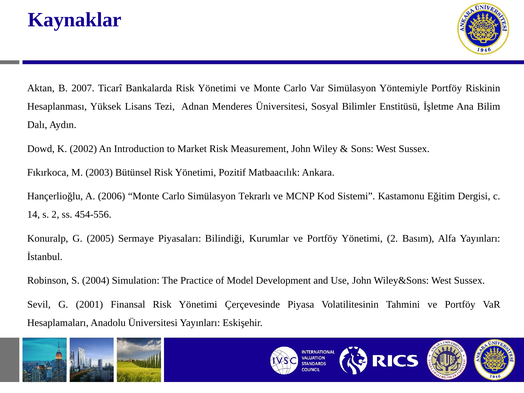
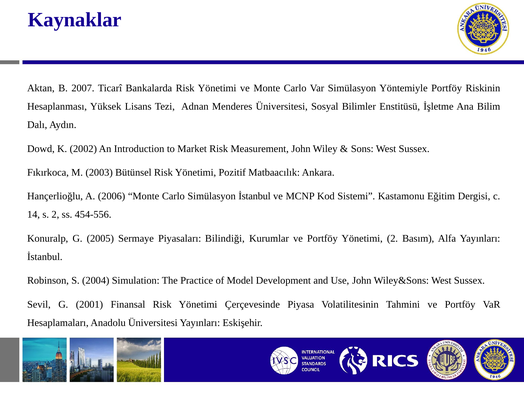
Simülasyon Tekrarlı: Tekrarlı -> İstanbul
